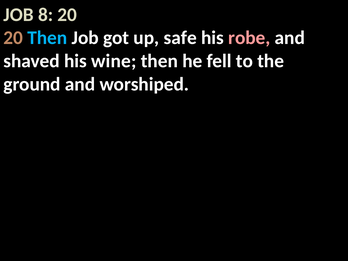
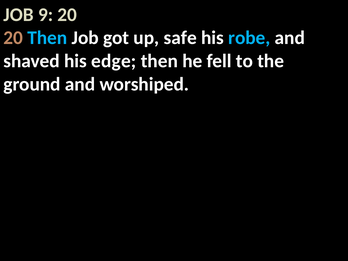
8: 8 -> 9
robe colour: pink -> light blue
wine: wine -> edge
